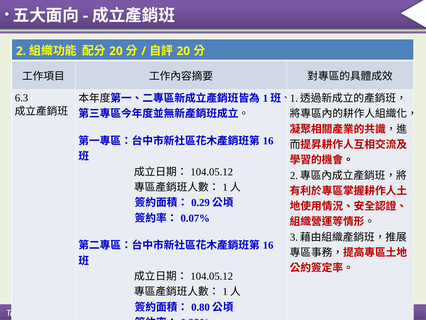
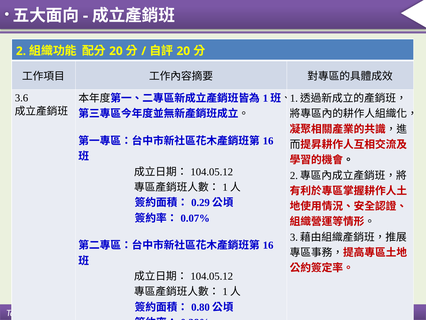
6.3: 6.3 -> 3.6
